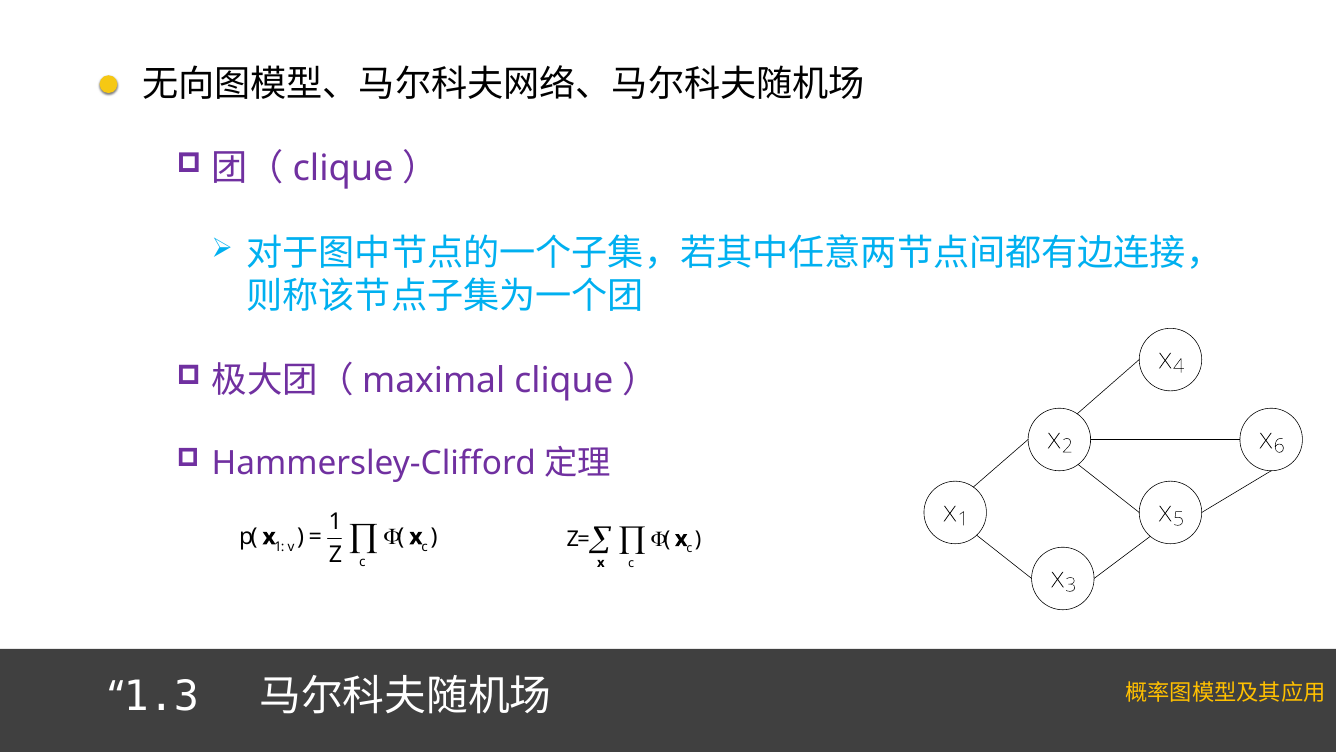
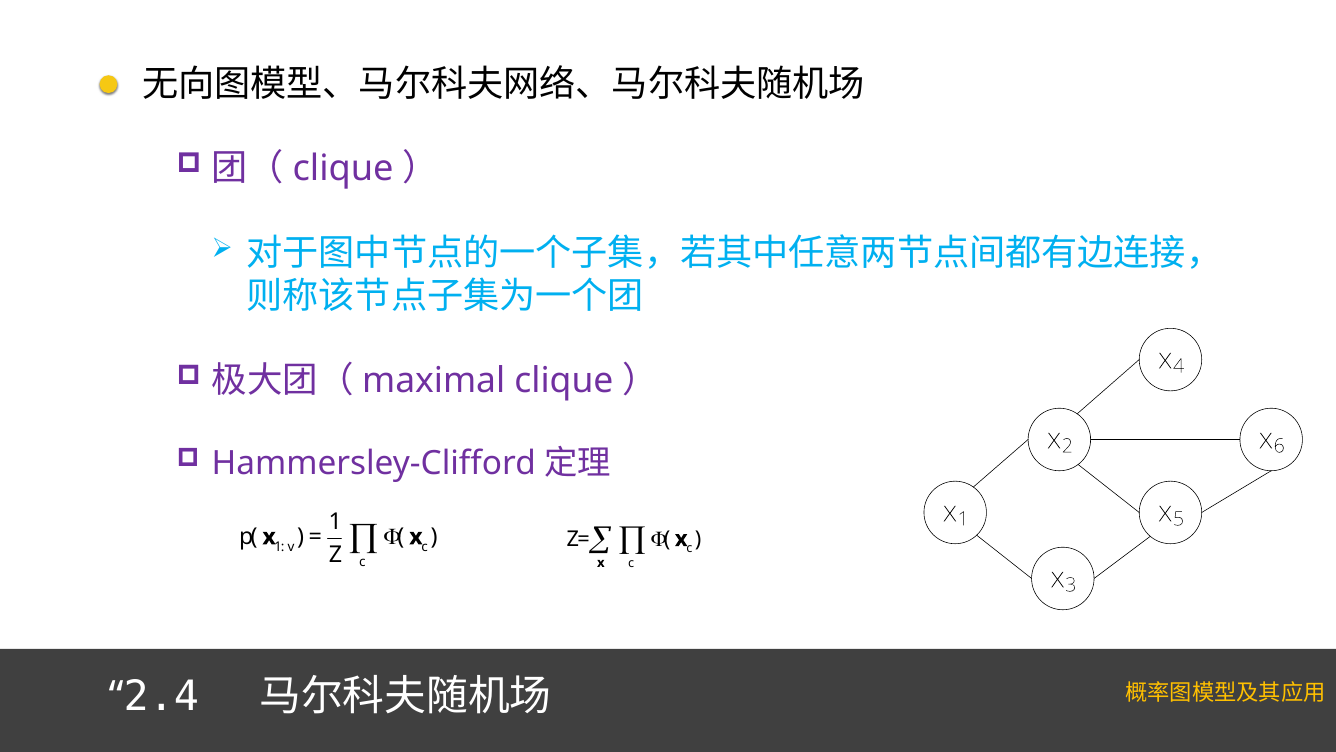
1.3: 1.3 -> 2.4
